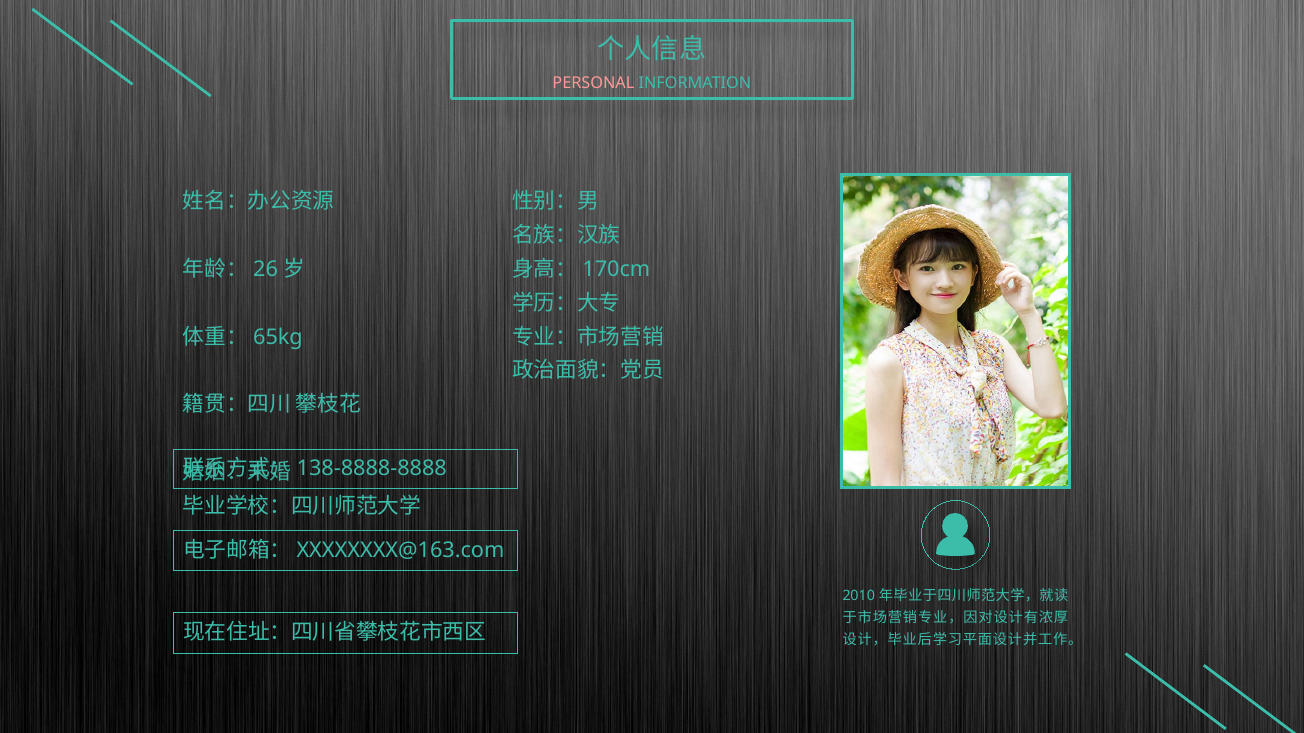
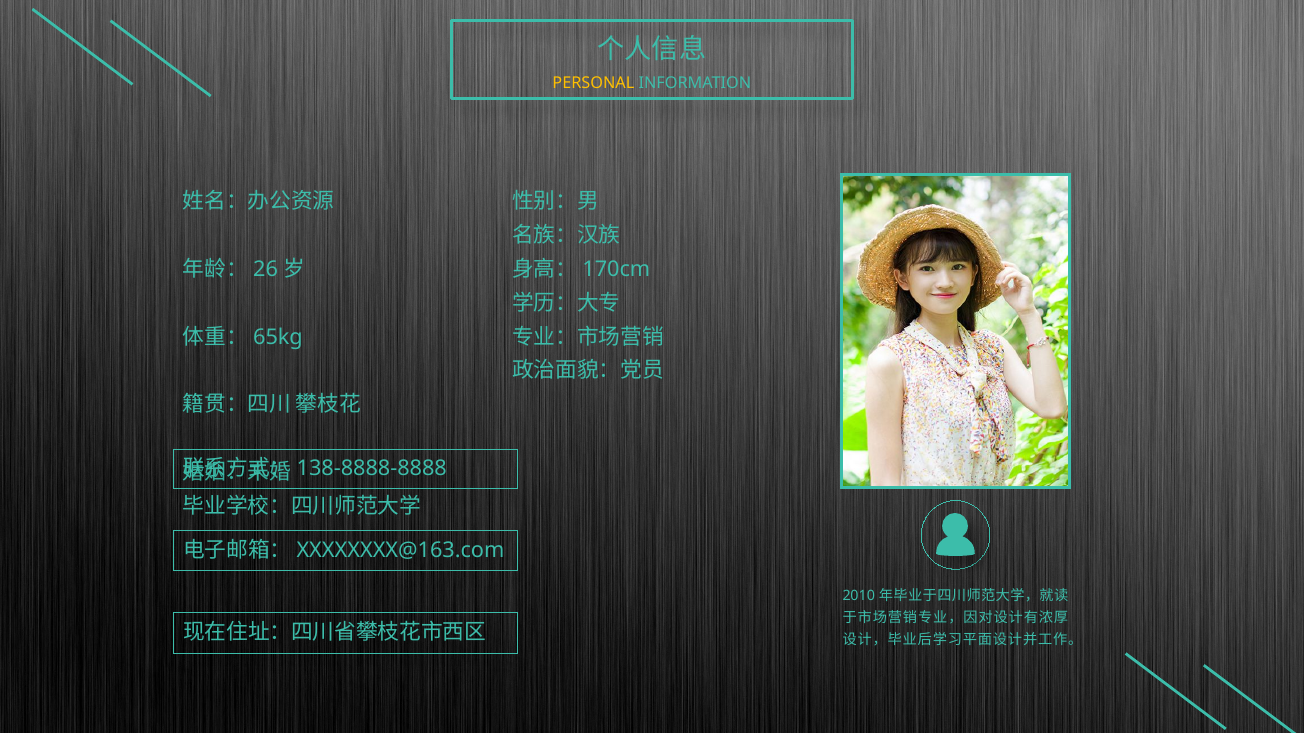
PERSONAL colour: pink -> yellow
